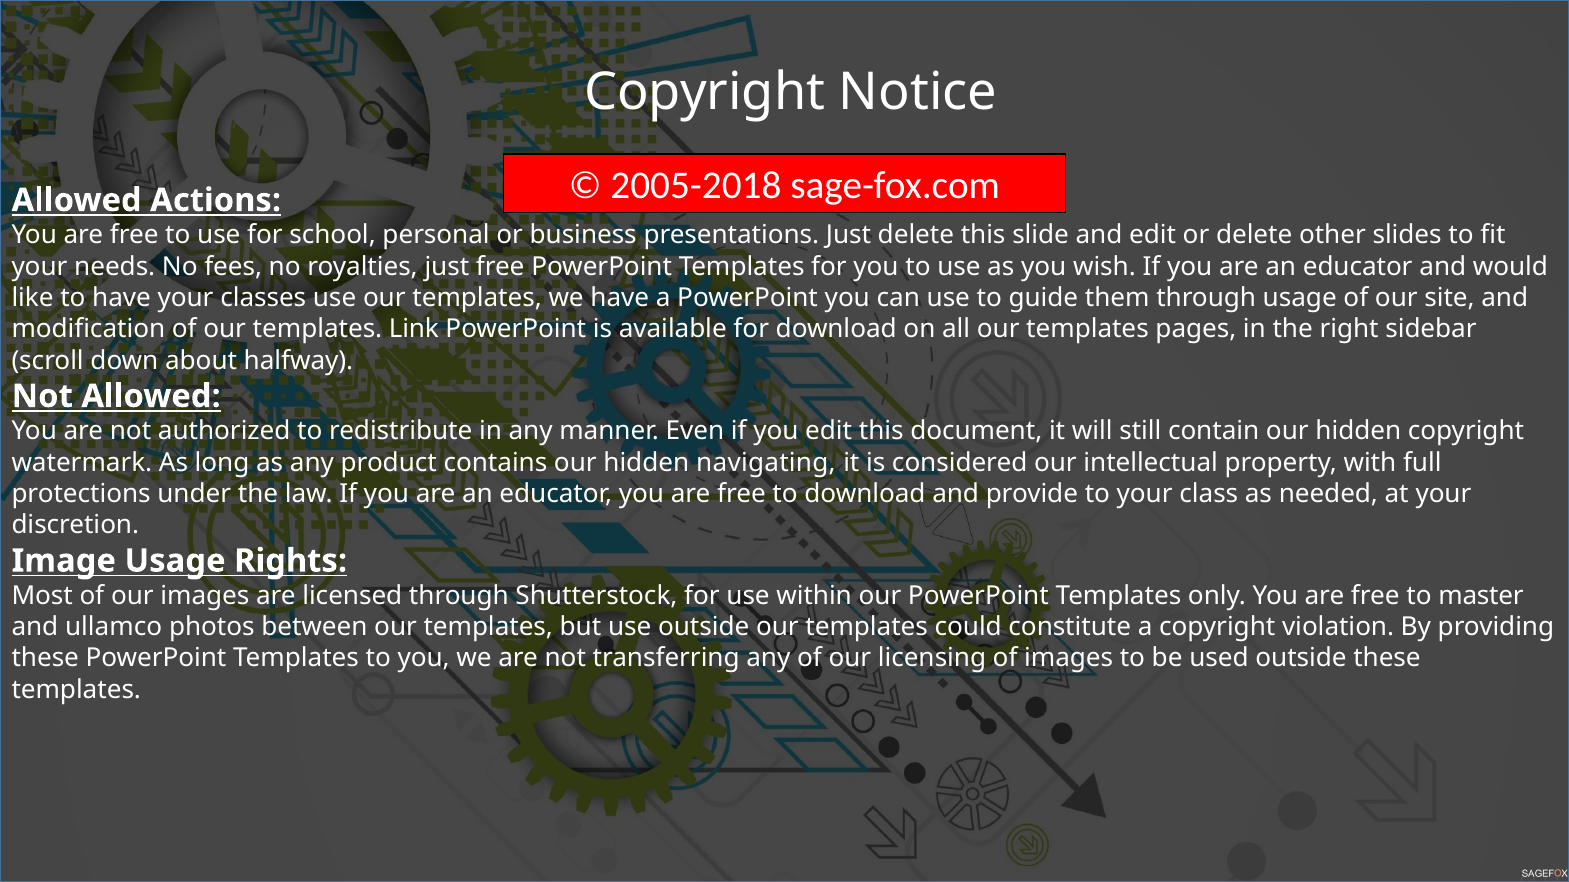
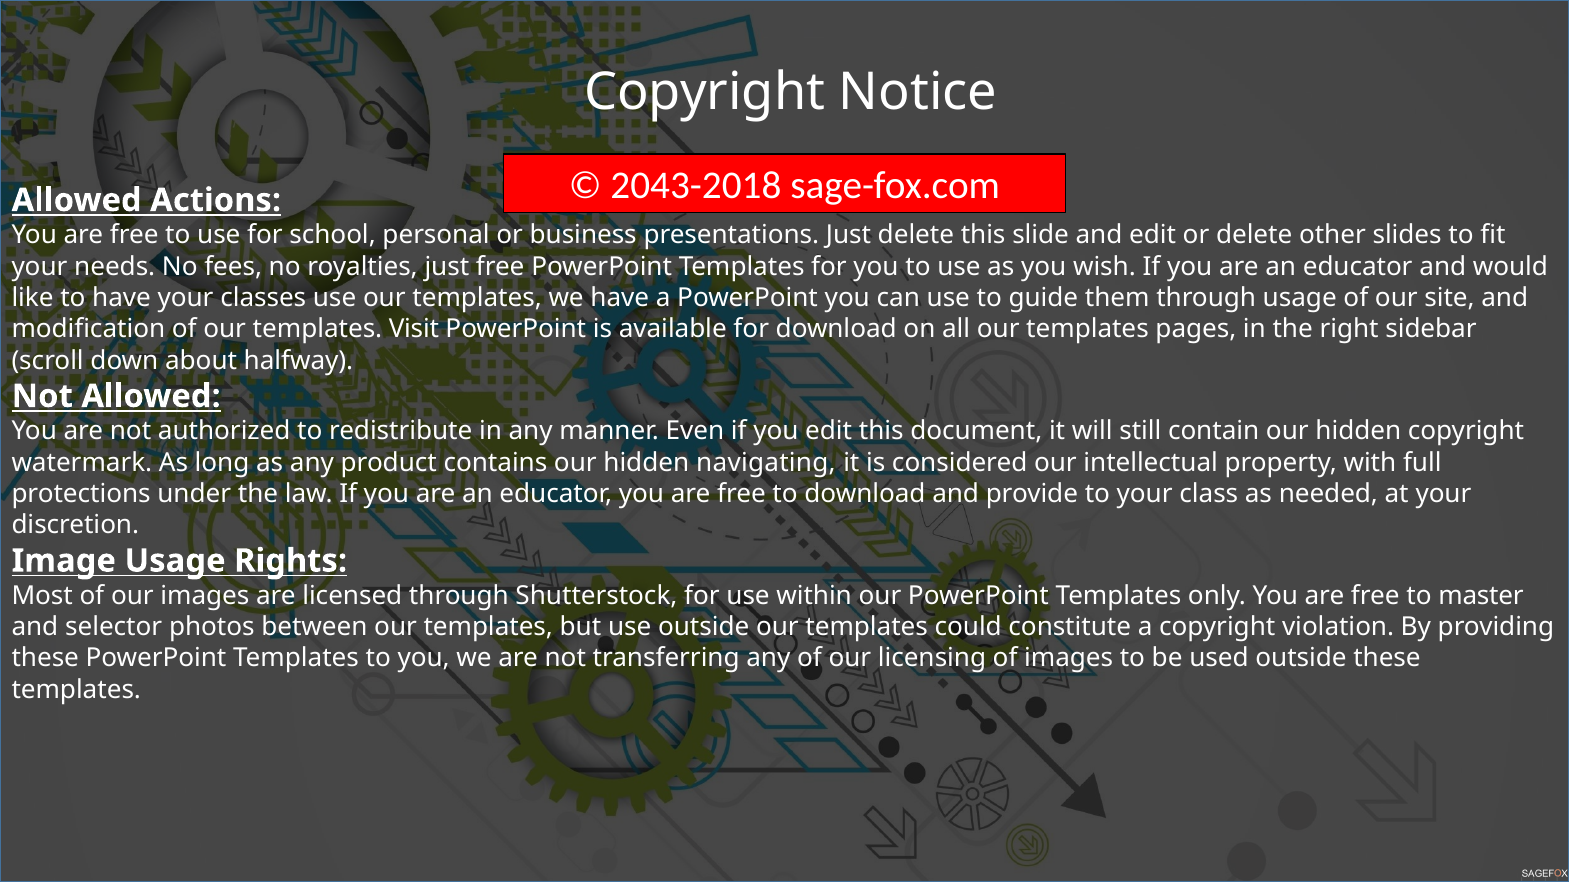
2005-2018: 2005-2018 -> 2043-2018
Link: Link -> Visit
ullamco: ullamco -> selector
